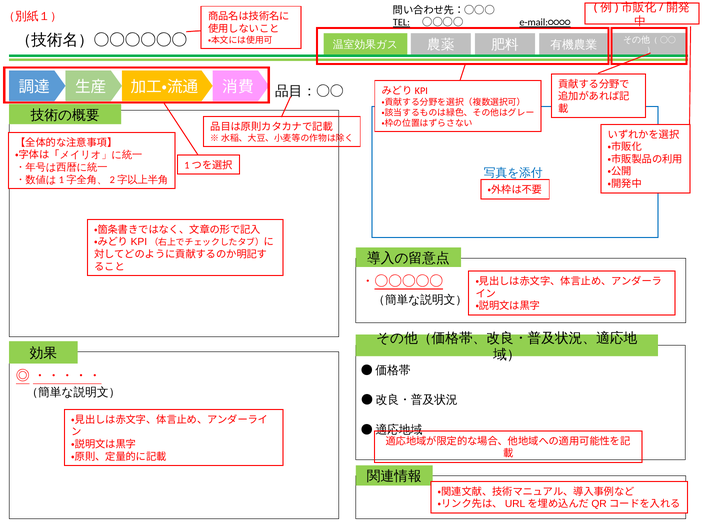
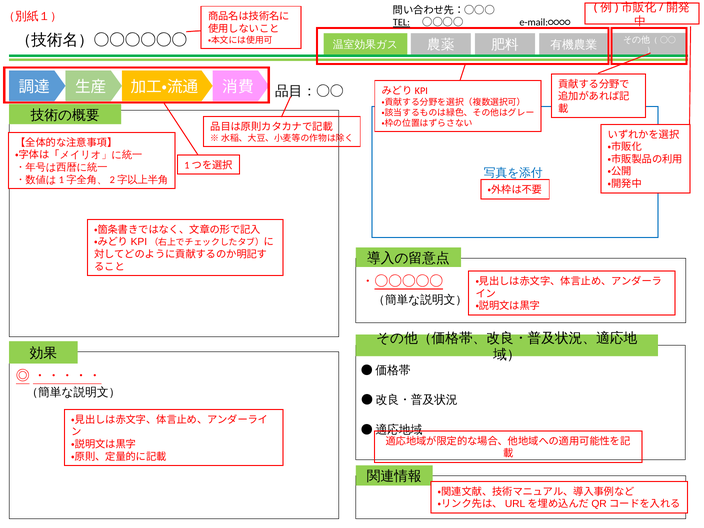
e-mail:○○○○ underline: present -> none
